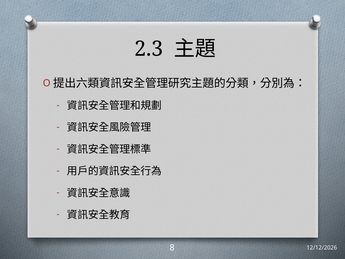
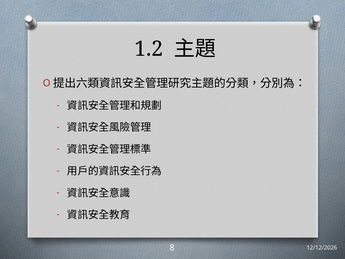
2.3: 2.3 -> 1.2
